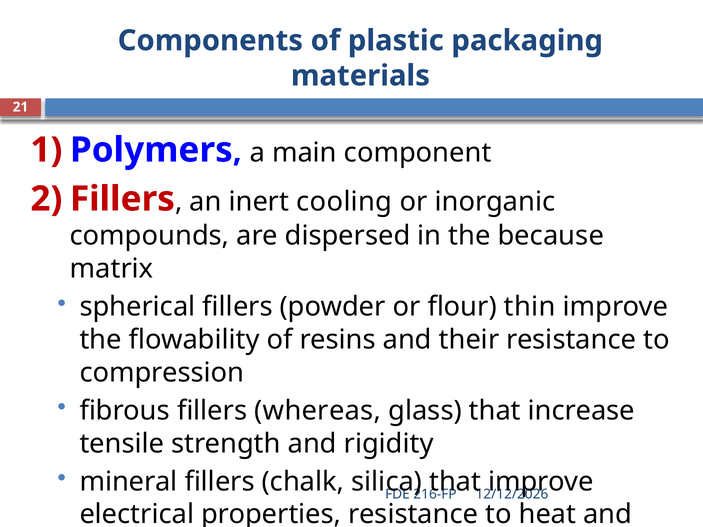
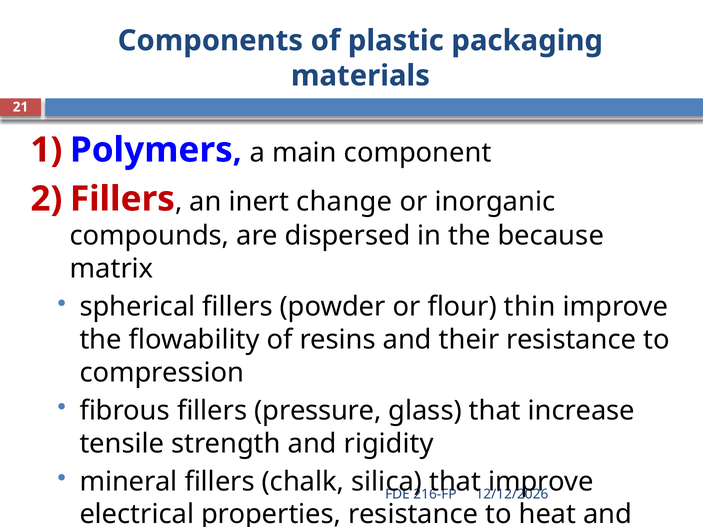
cooling: cooling -> change
whereas: whereas -> pressure
